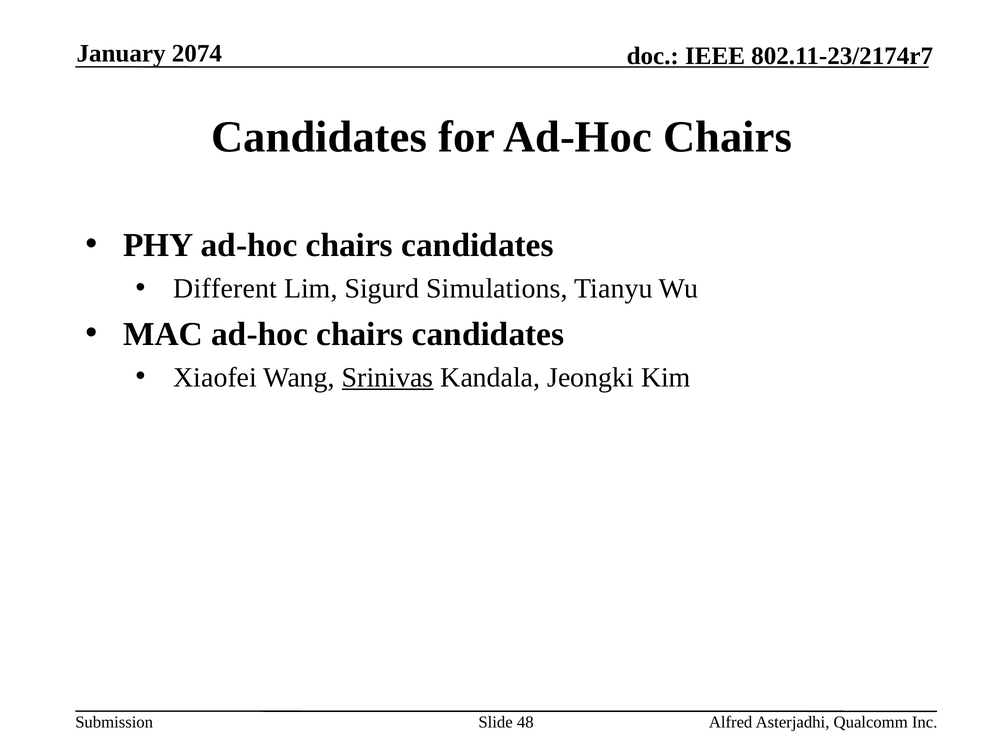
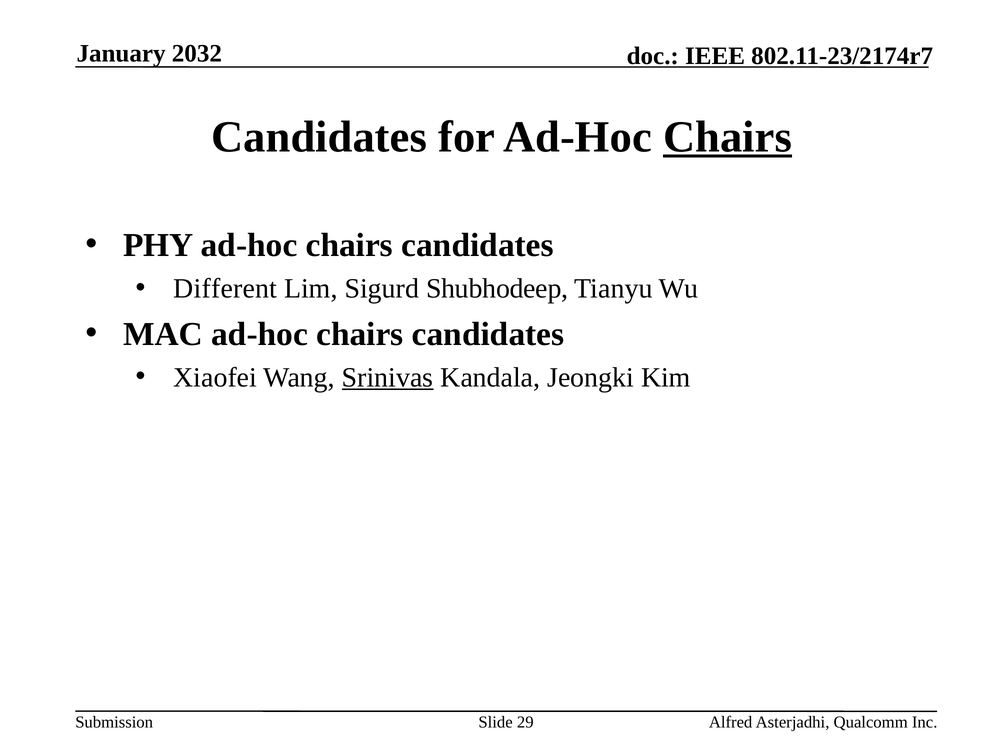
2074: 2074 -> 2032
Chairs at (727, 137) underline: none -> present
Simulations: Simulations -> Shubhodeep
48: 48 -> 29
